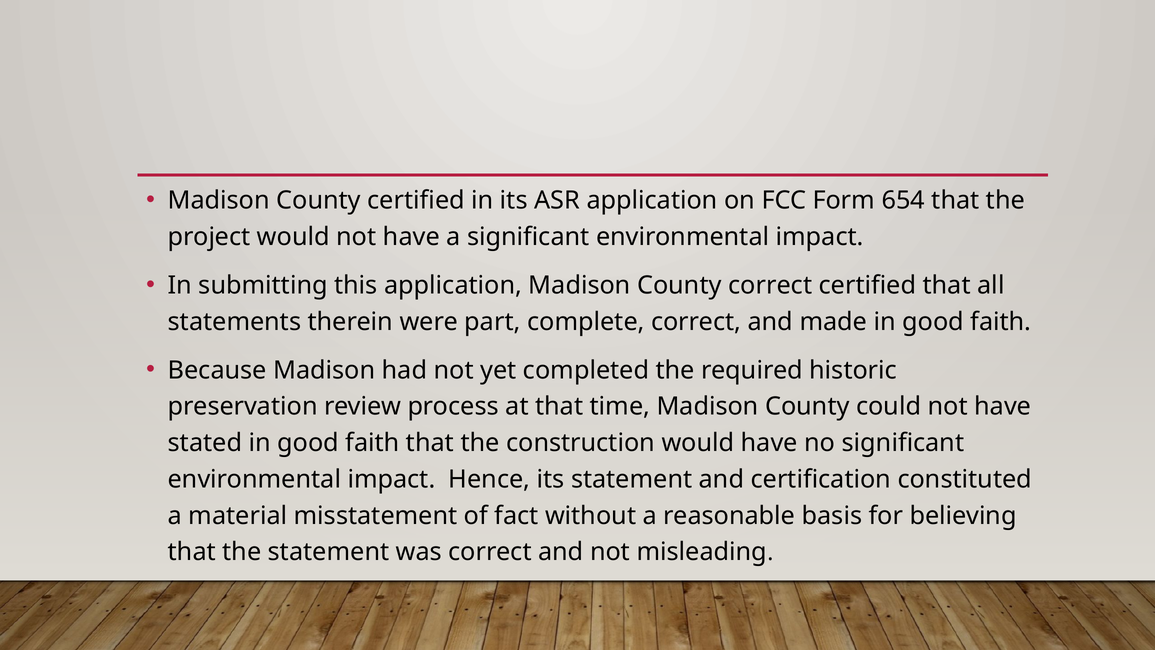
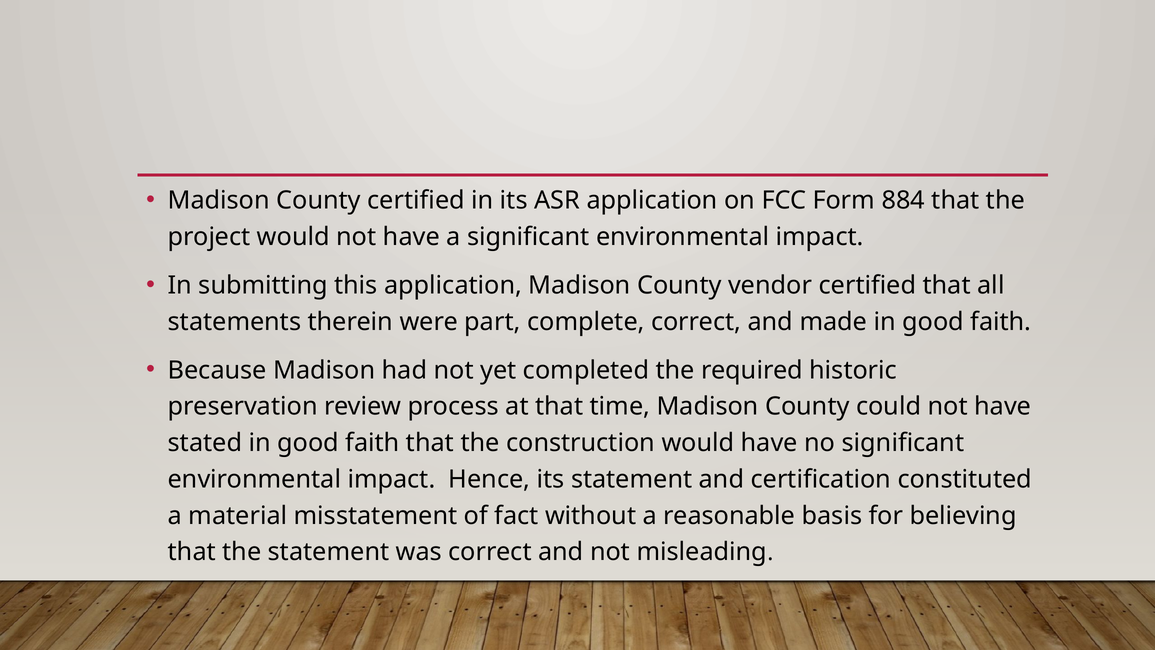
654: 654 -> 884
County correct: correct -> vendor
